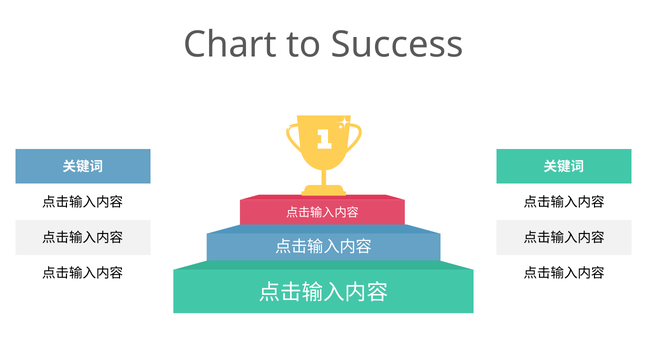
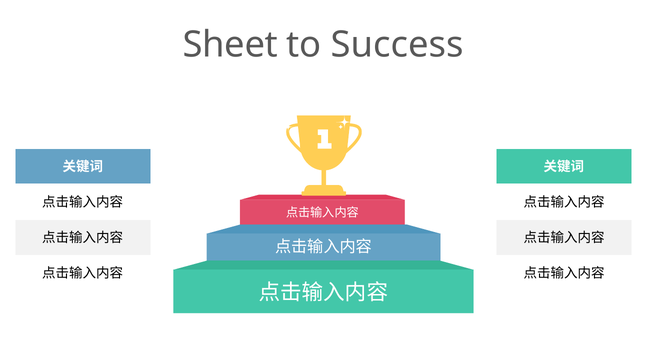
Chart: Chart -> Sheet
